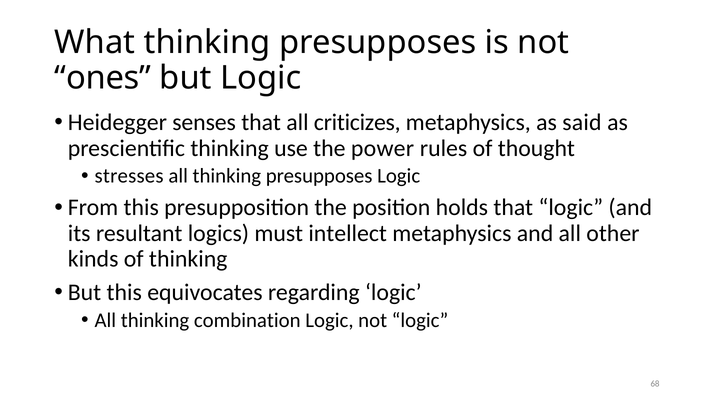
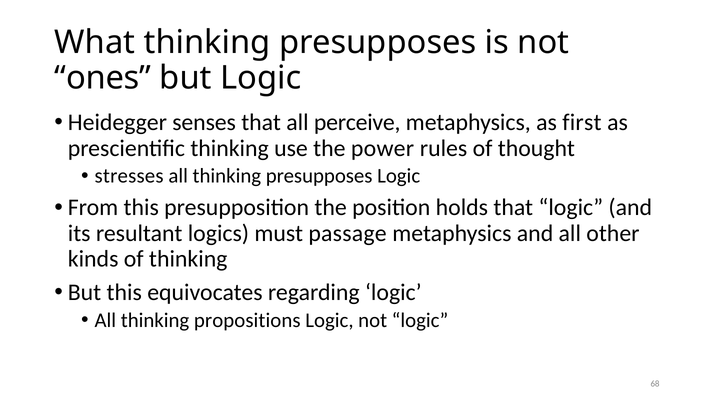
criticizes: criticizes -> perceive
said: said -> first
intellect: intellect -> passage
combination: combination -> propositions
